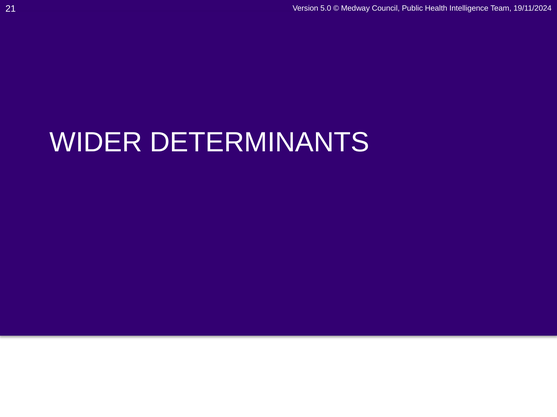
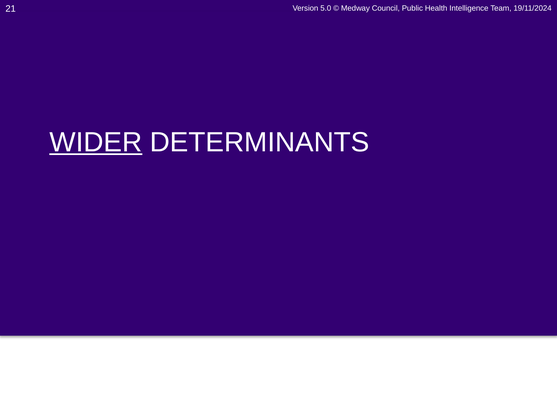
WIDER underline: none -> present
